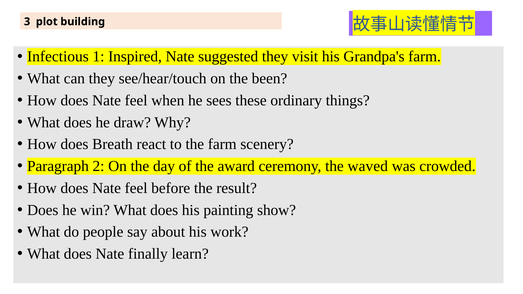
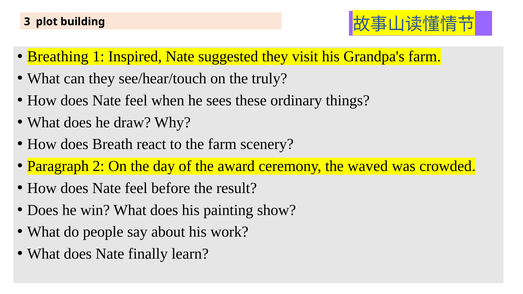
Infectious: Infectious -> Breathing
been: been -> truly
